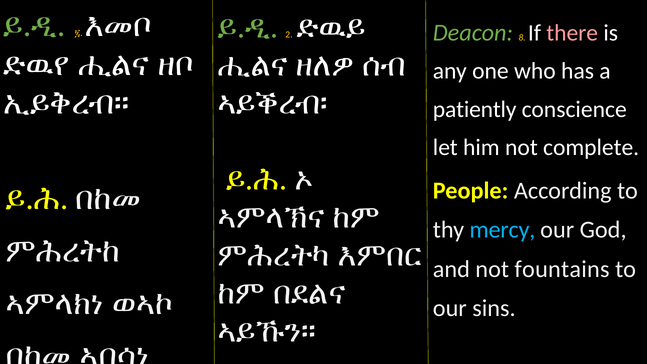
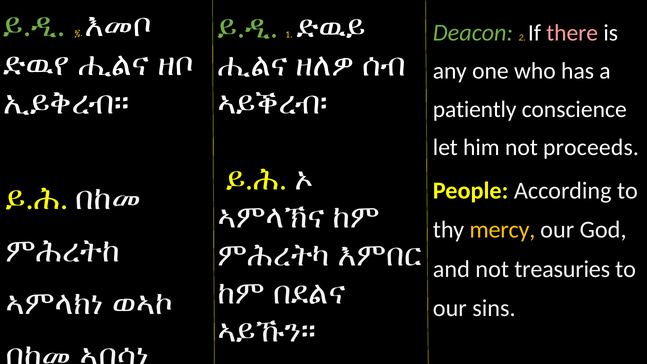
2: 2 -> 1
8: 8 -> 2
complete: complete -> proceeds
mercy colour: light blue -> yellow
fountains: fountains -> treasuries
